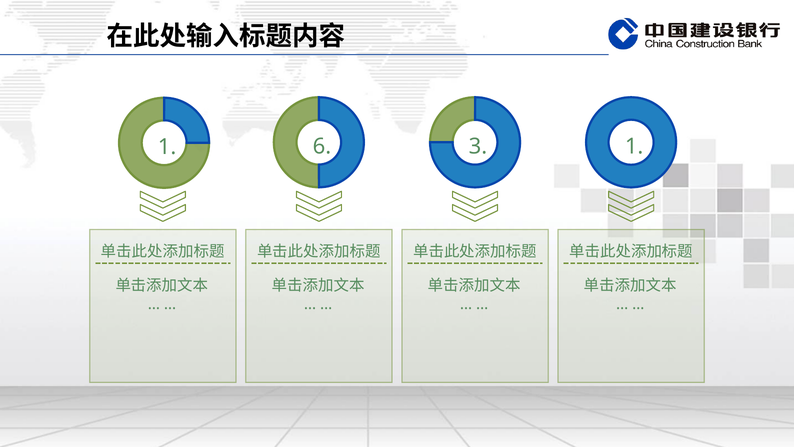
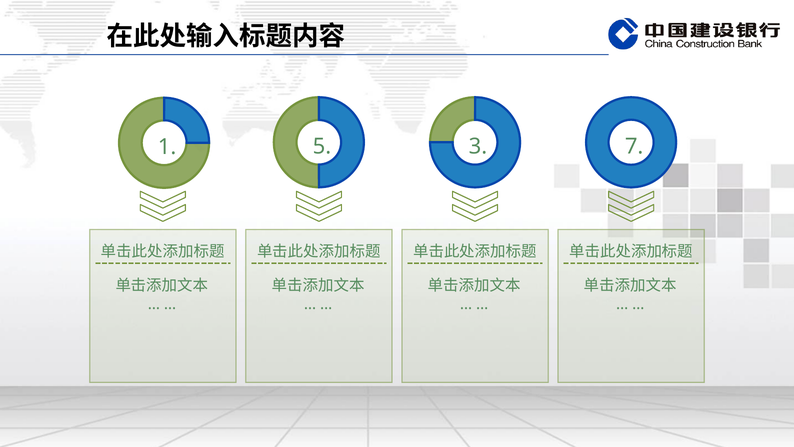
6: 6 -> 5
3 1: 1 -> 7
